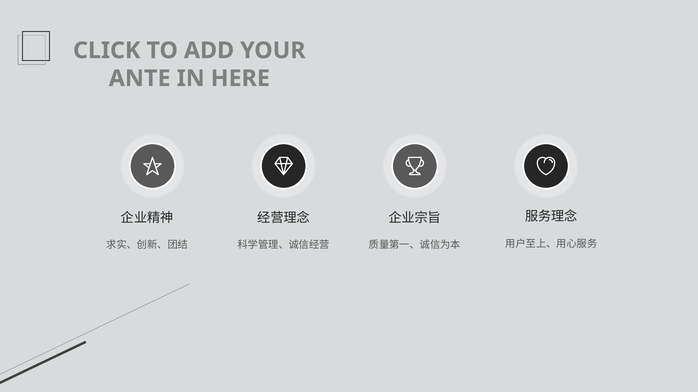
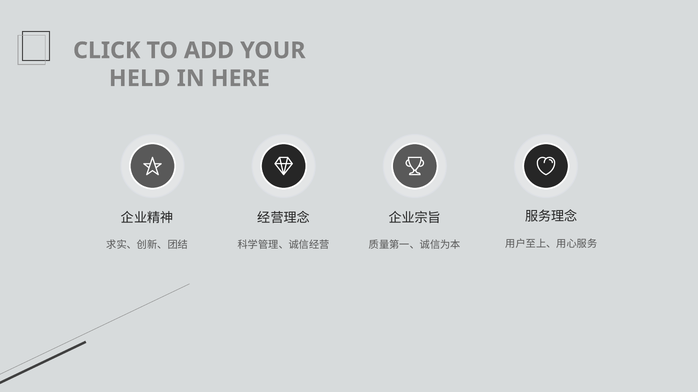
ANTE: ANTE -> HELD
